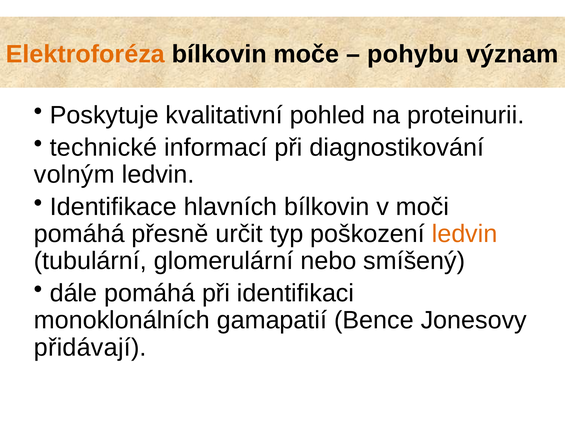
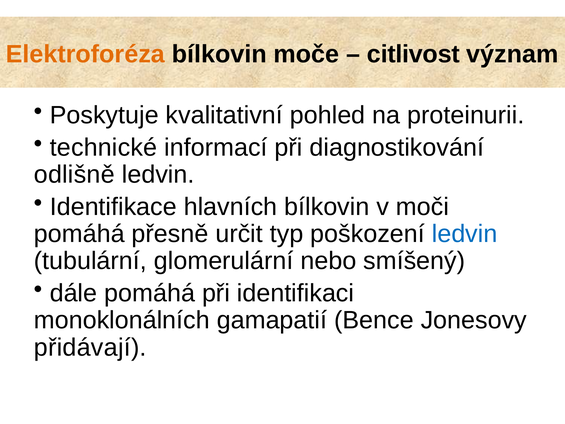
pohybu: pohybu -> citlivost
volným: volným -> odlišně
ledvin at (465, 234) colour: orange -> blue
